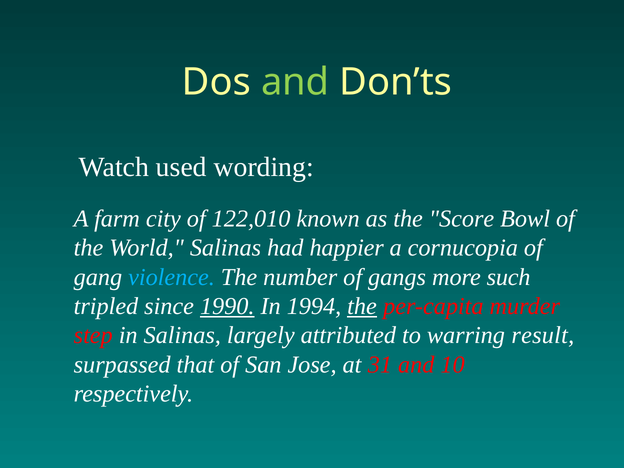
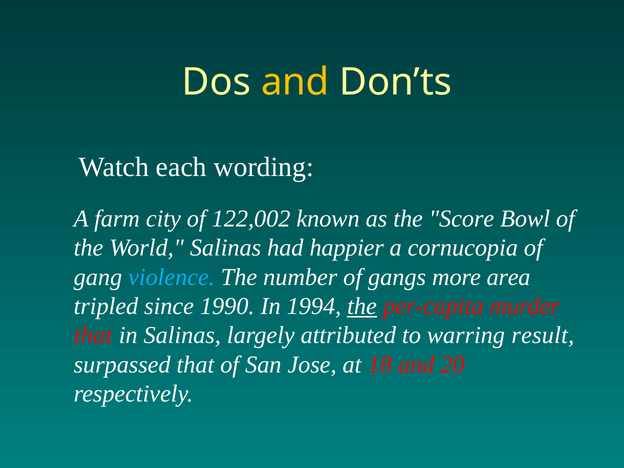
and at (295, 82) colour: light green -> yellow
used: used -> each
122,010: 122,010 -> 122,002
such: such -> area
1990 underline: present -> none
step at (93, 335): step -> that
31: 31 -> 18
10: 10 -> 20
